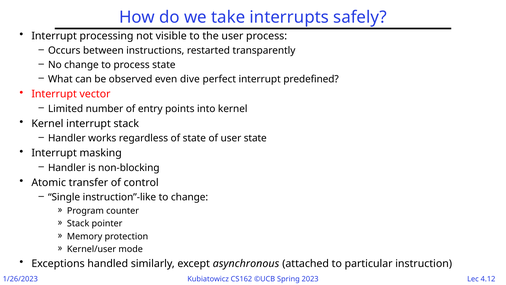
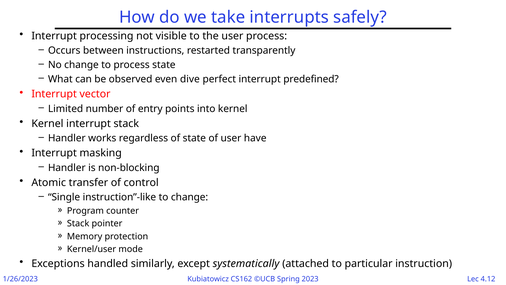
user state: state -> have
asynchronous: asynchronous -> systematically
